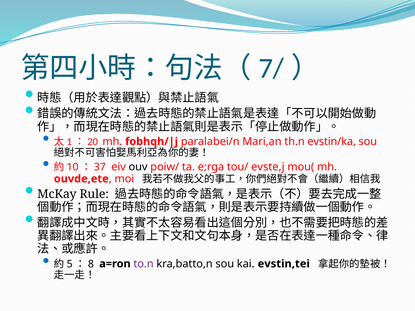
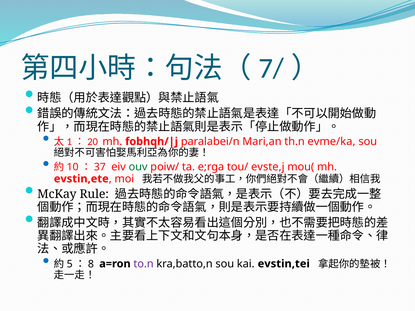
evstin/ka: evstin/ka -> evme/ka
ouv colour: black -> green
ouvde,ete: ouvde,ete -> evstin,ete
